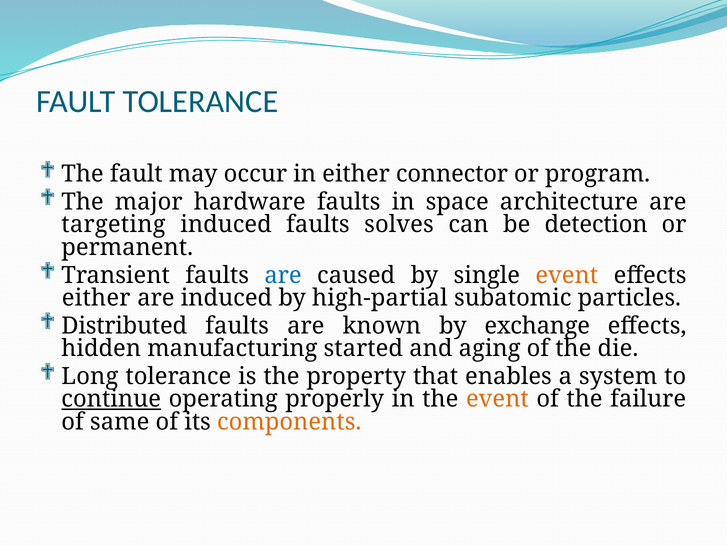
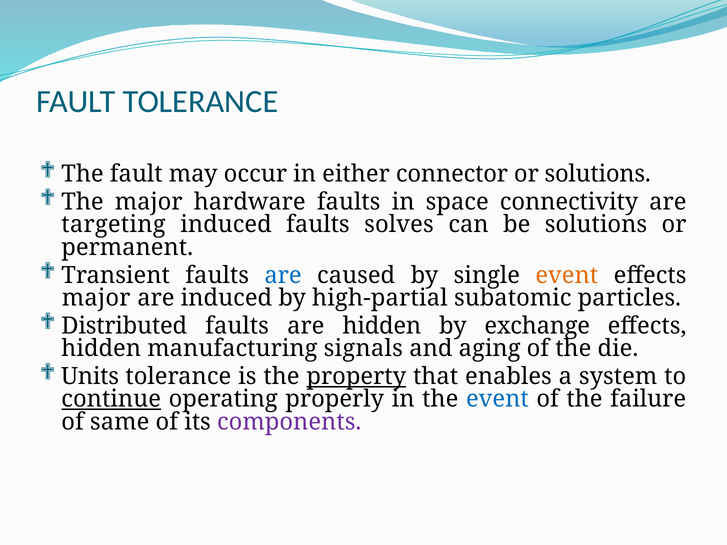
or program: program -> solutions
architecture: architecture -> connectivity
be detection: detection -> solutions
either at (96, 298): either -> major
are known: known -> hidden
started: started -> signals
Long: Long -> Units
property underline: none -> present
event at (497, 399) colour: orange -> blue
components colour: orange -> purple
